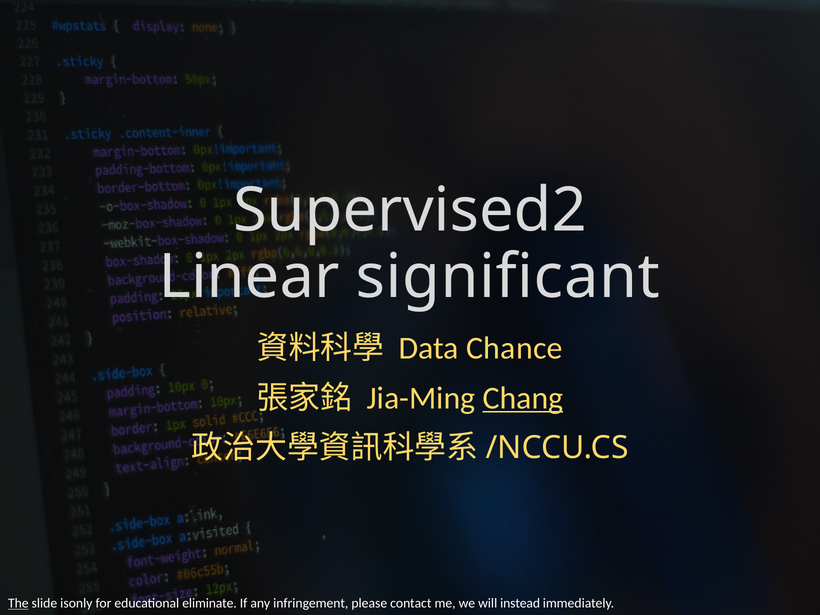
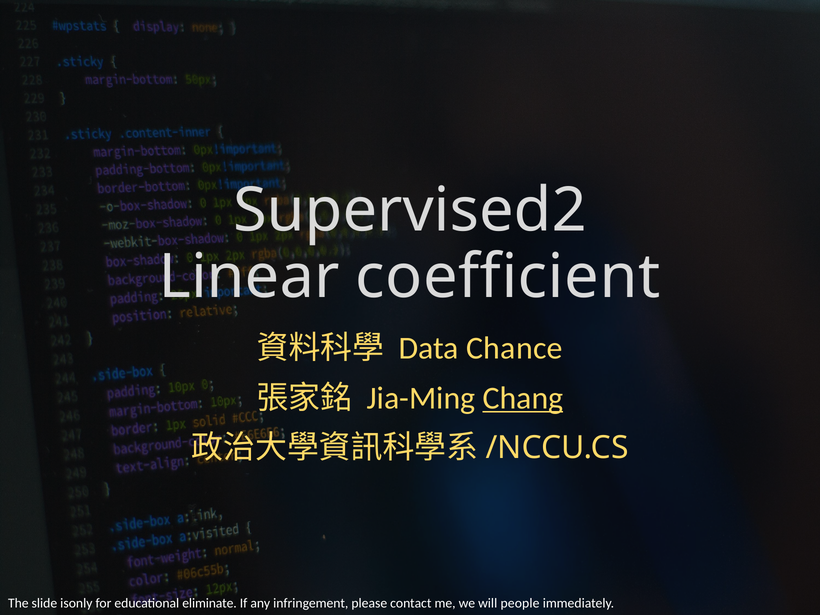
significant: significant -> coefficient
The underline: present -> none
instead: instead -> people
